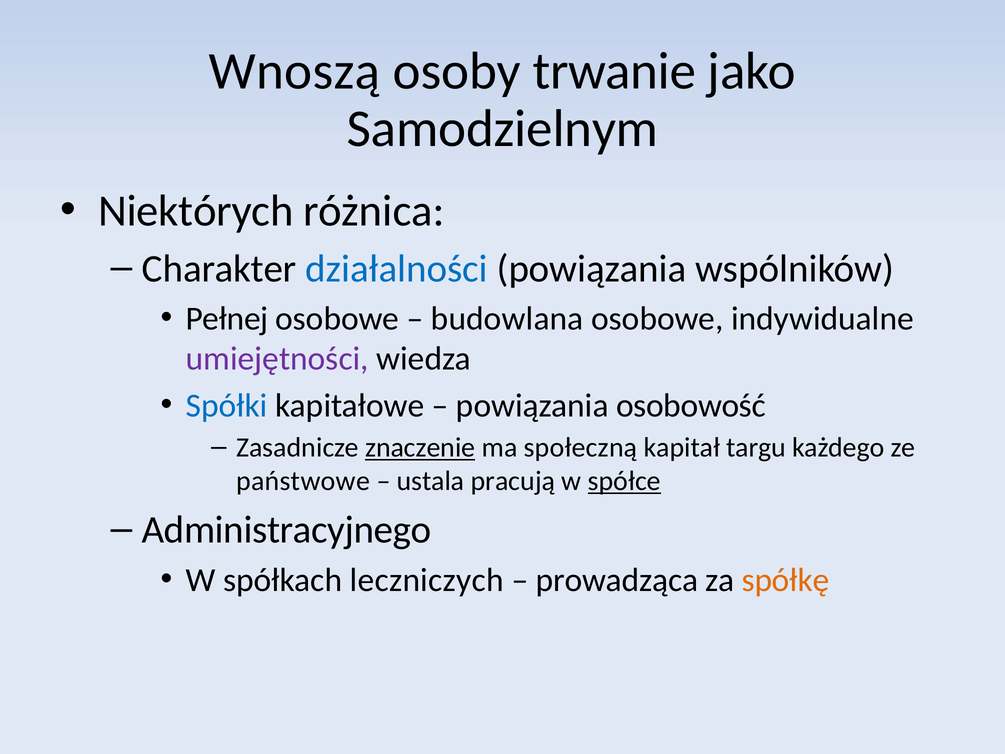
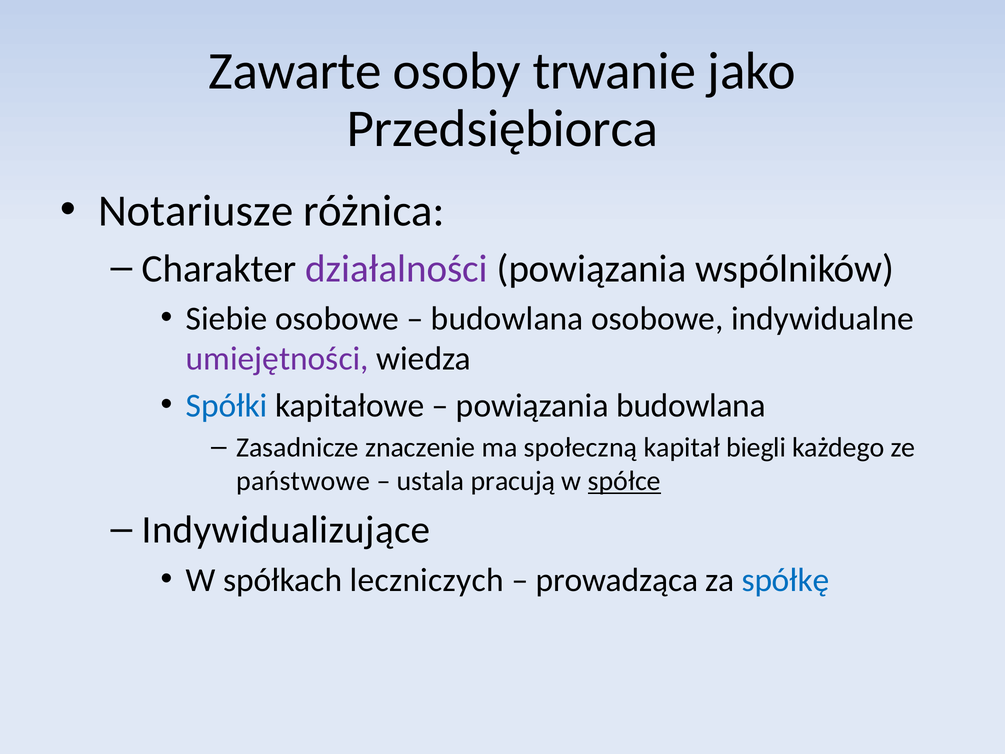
Wnoszą: Wnoszą -> Zawarte
Samodzielnym: Samodzielnym -> Przedsiębiorca
Niektórych: Niektórych -> Notariusze
działalności colour: blue -> purple
Pełnej: Pełnej -> Siebie
powiązania osobowość: osobowość -> budowlana
znaczenie underline: present -> none
targu: targu -> biegli
Administracyjnego: Administracyjnego -> Indywidualizujące
spółkę colour: orange -> blue
